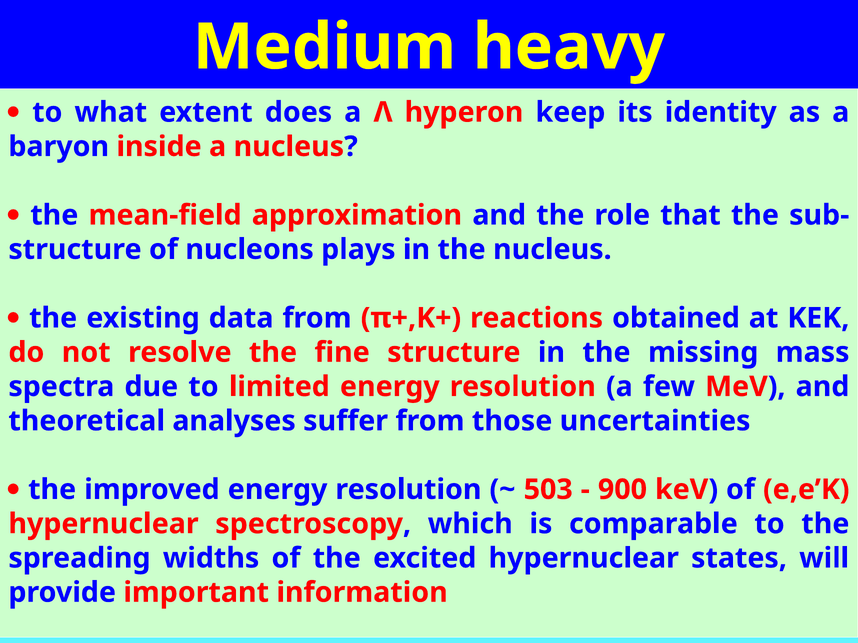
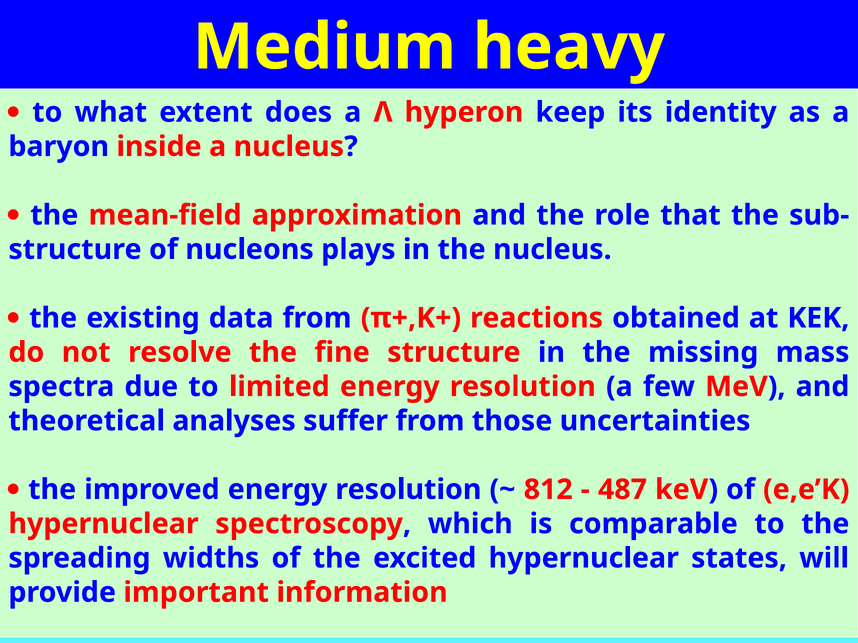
503: 503 -> 812
900: 900 -> 487
